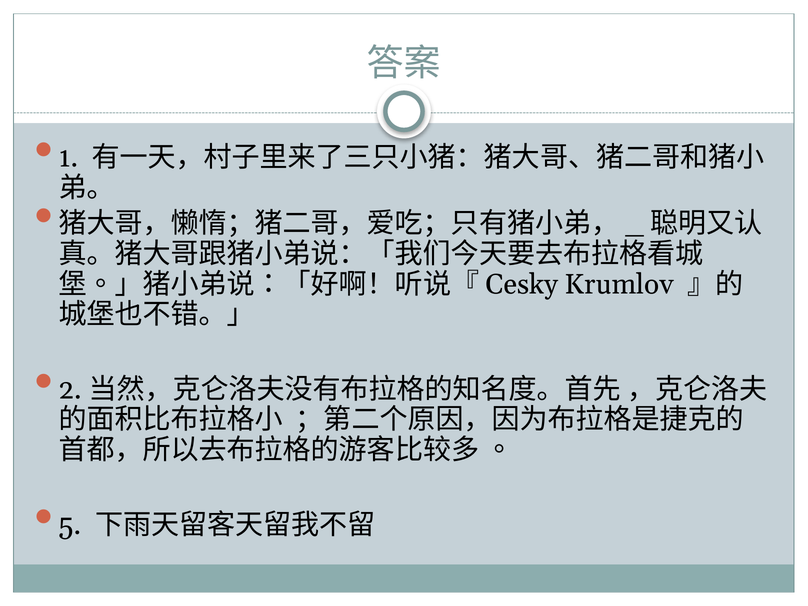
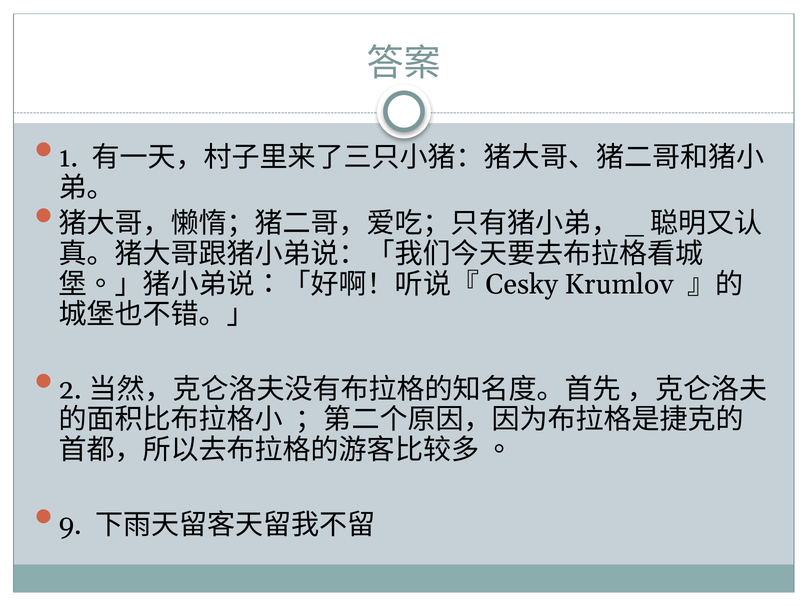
5: 5 -> 9
